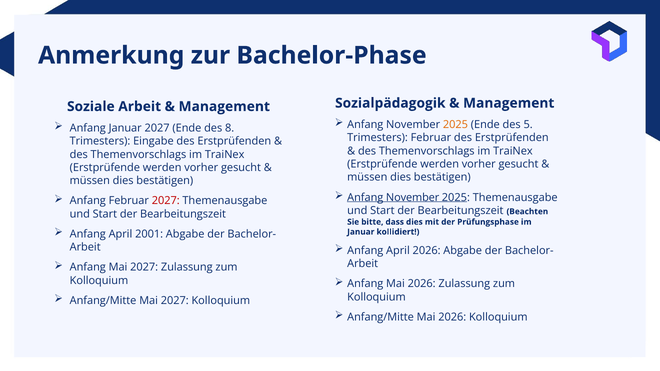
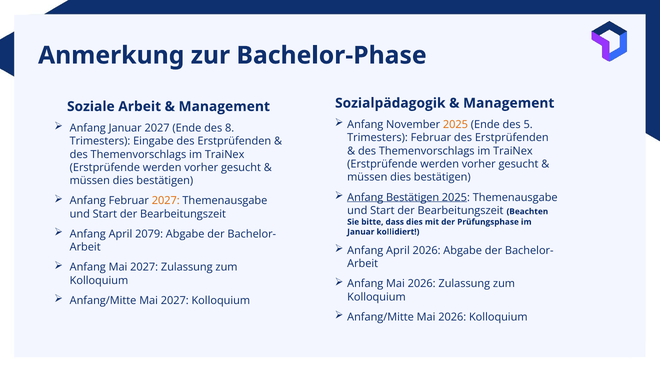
November at (413, 198): November -> Bestätigen
2027 at (166, 201) colour: red -> orange
2001: 2001 -> 2079
